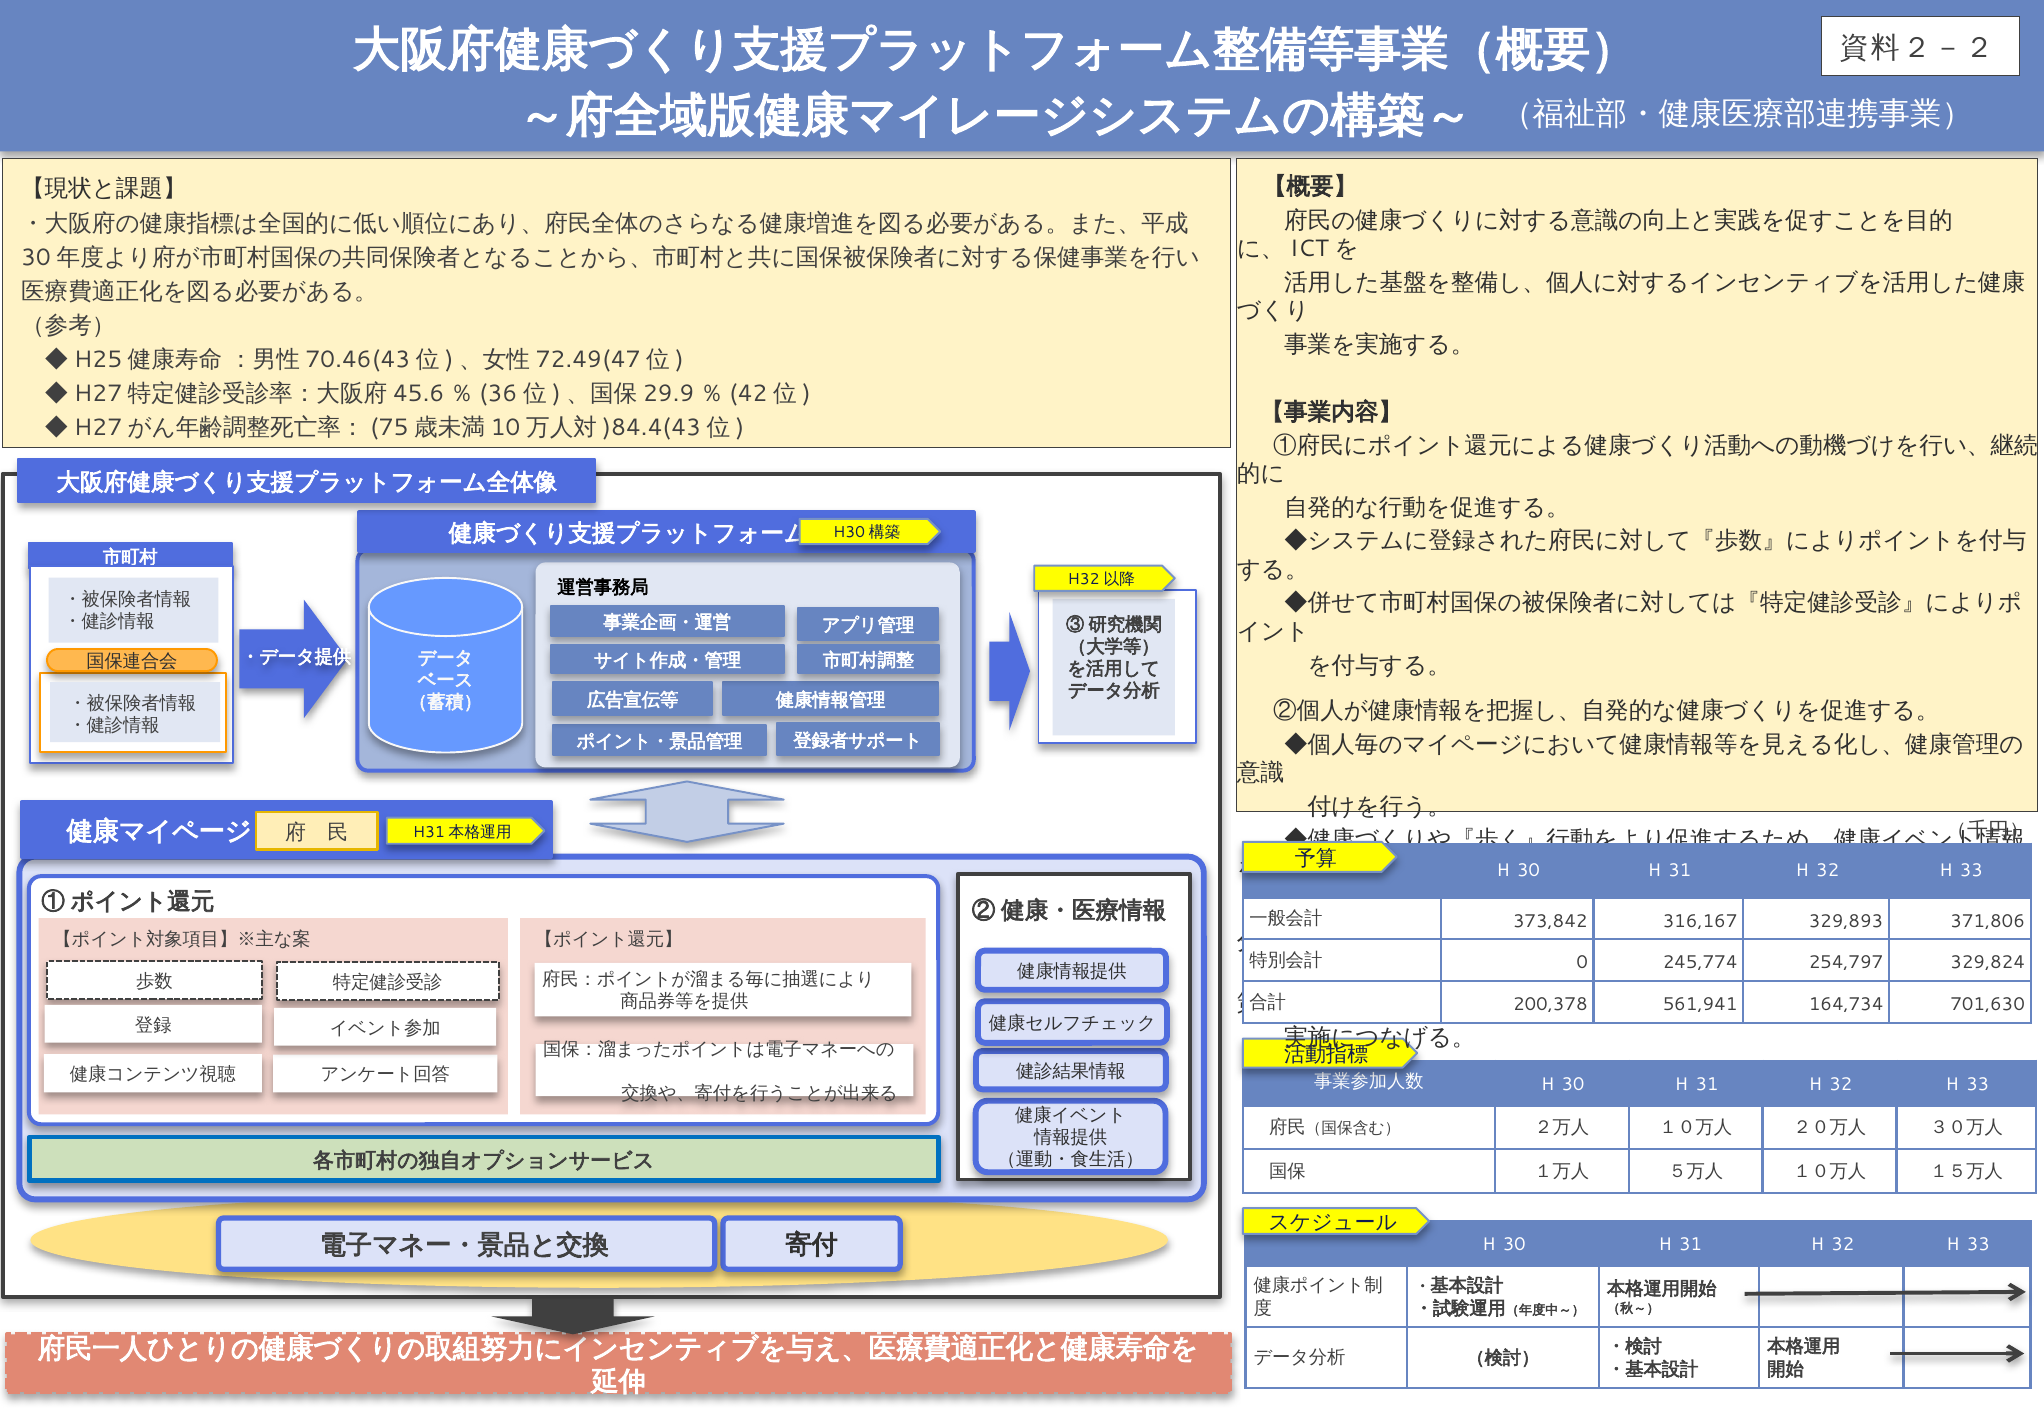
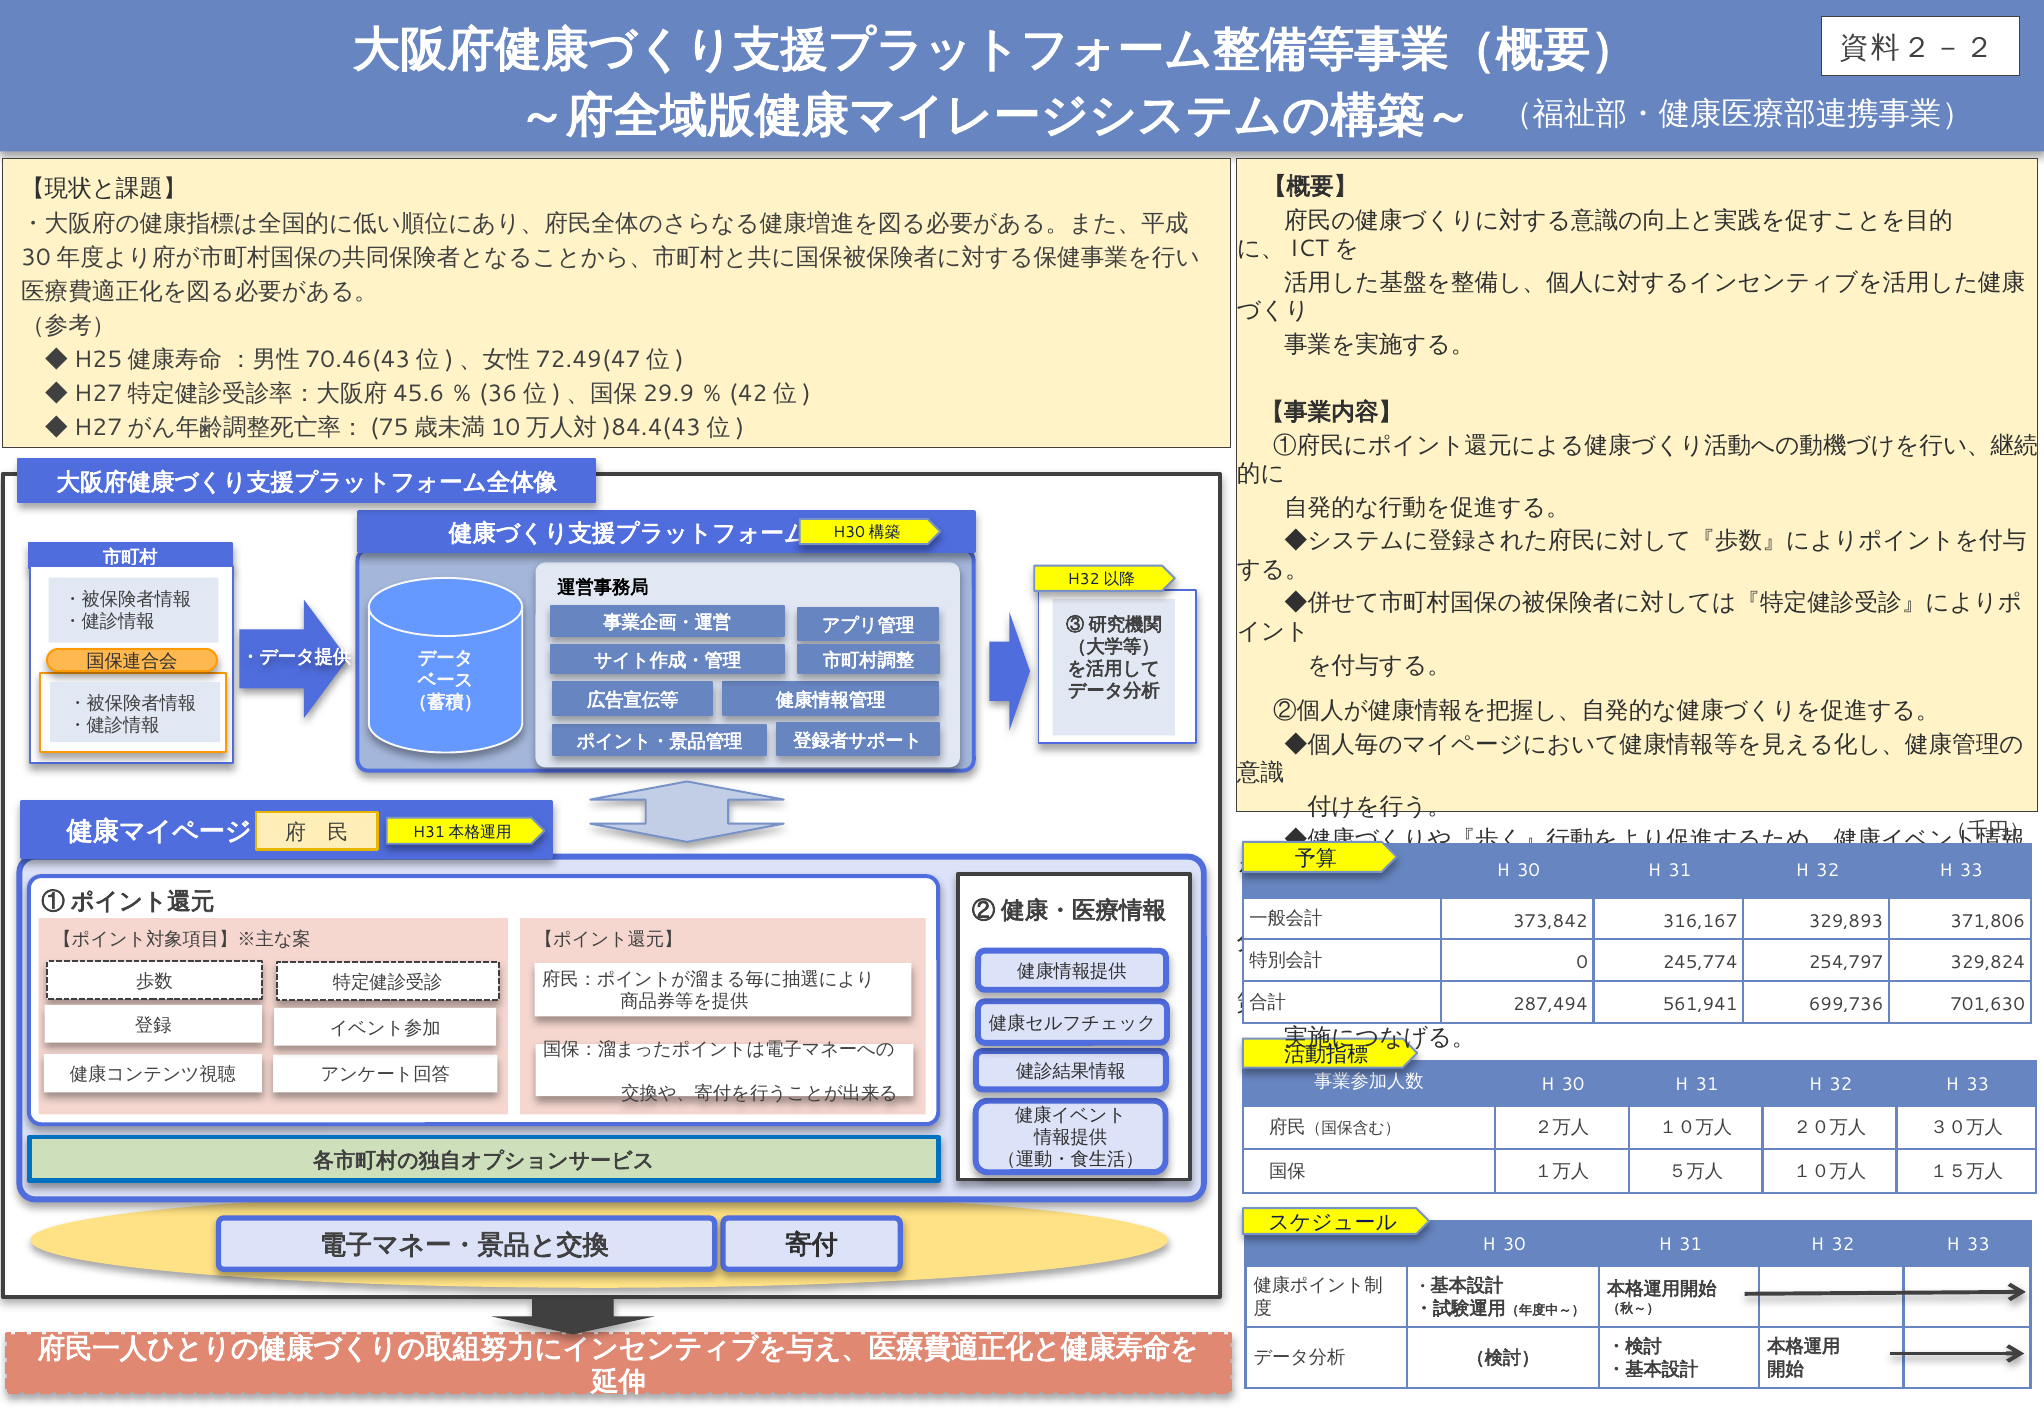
200,378: 200,378 -> 287,494
164,734: 164,734 -> 699,736
